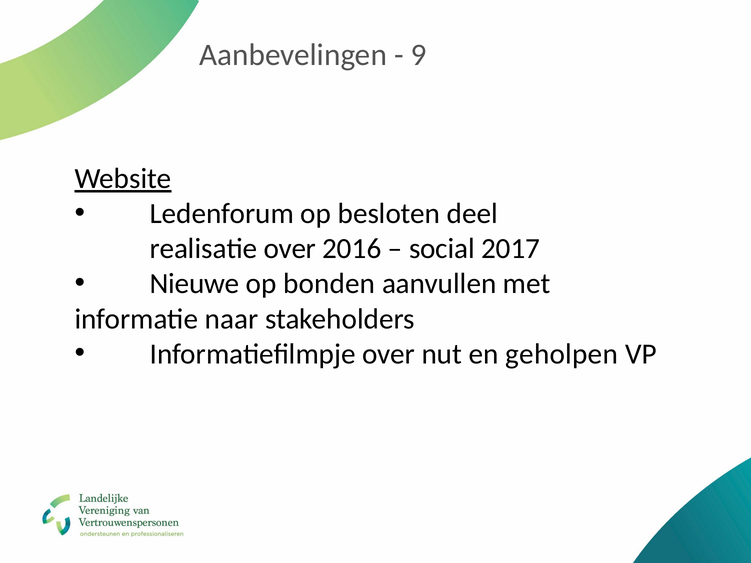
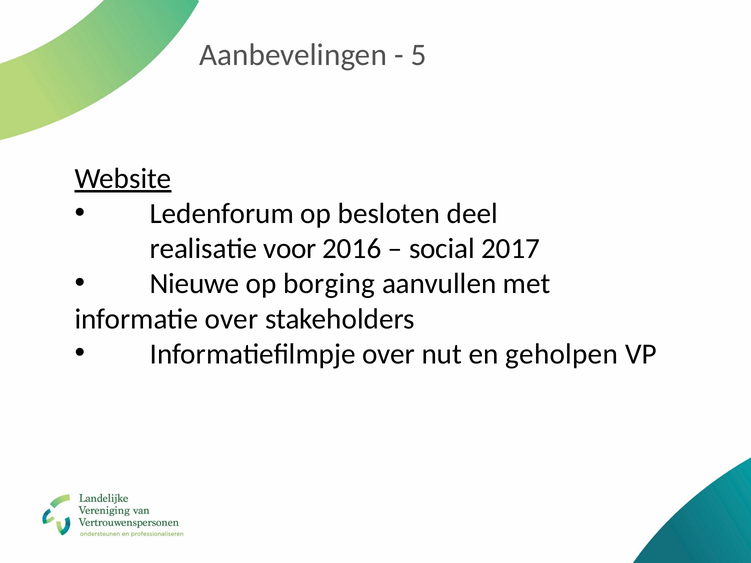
9: 9 -> 5
realisatie over: over -> voor
bonden: bonden -> borging
informatie naar: naar -> over
